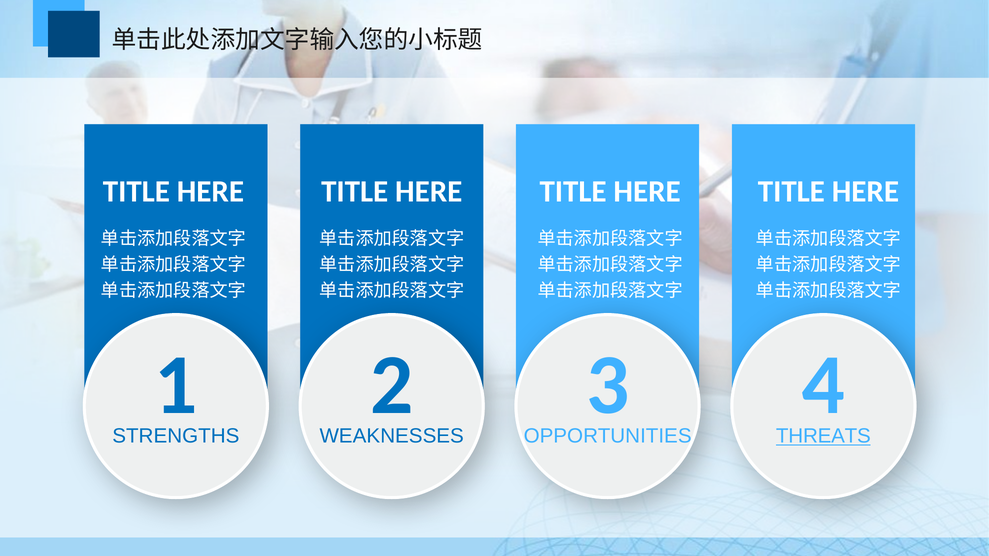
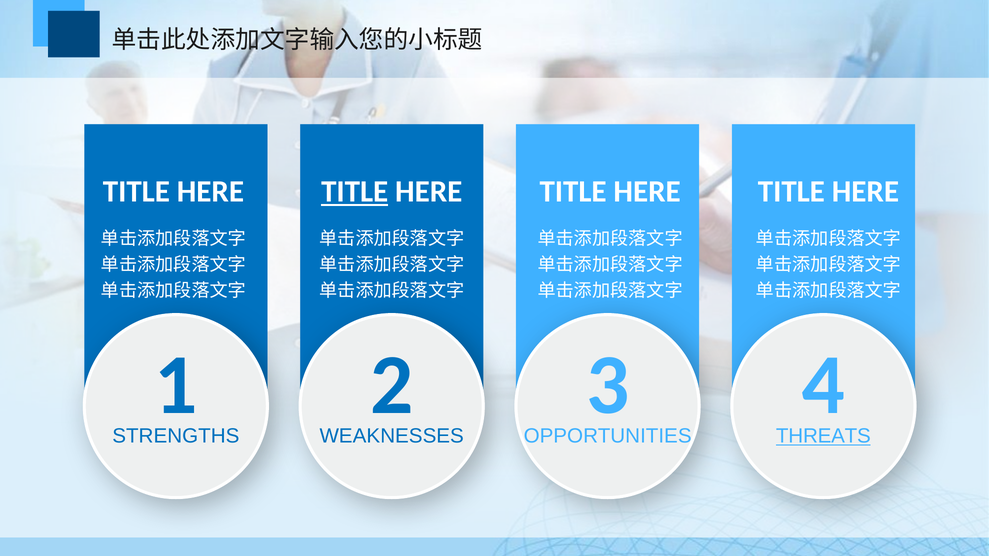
TITLE at (355, 192) underline: none -> present
